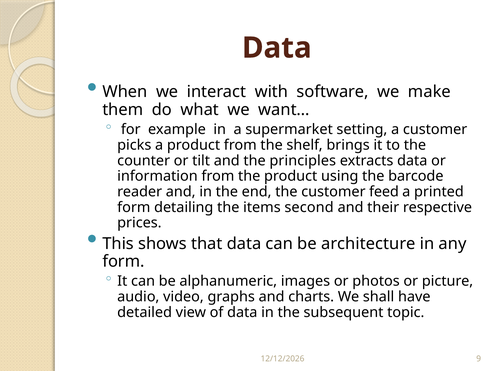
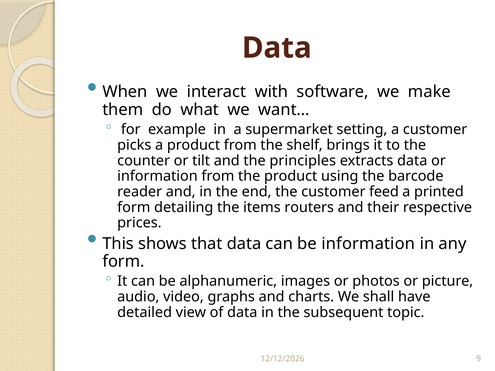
second: second -> routers
be architecture: architecture -> information
